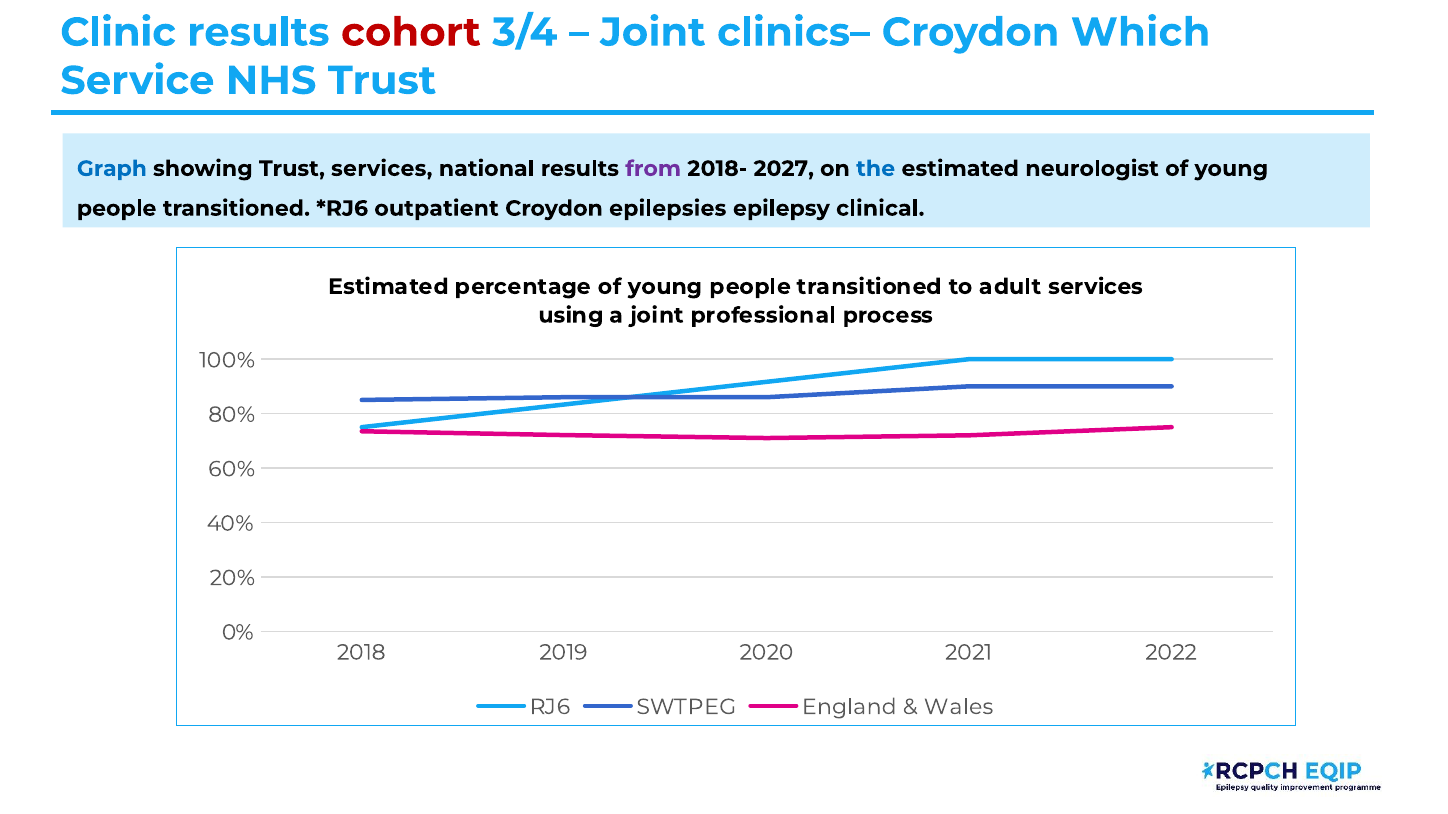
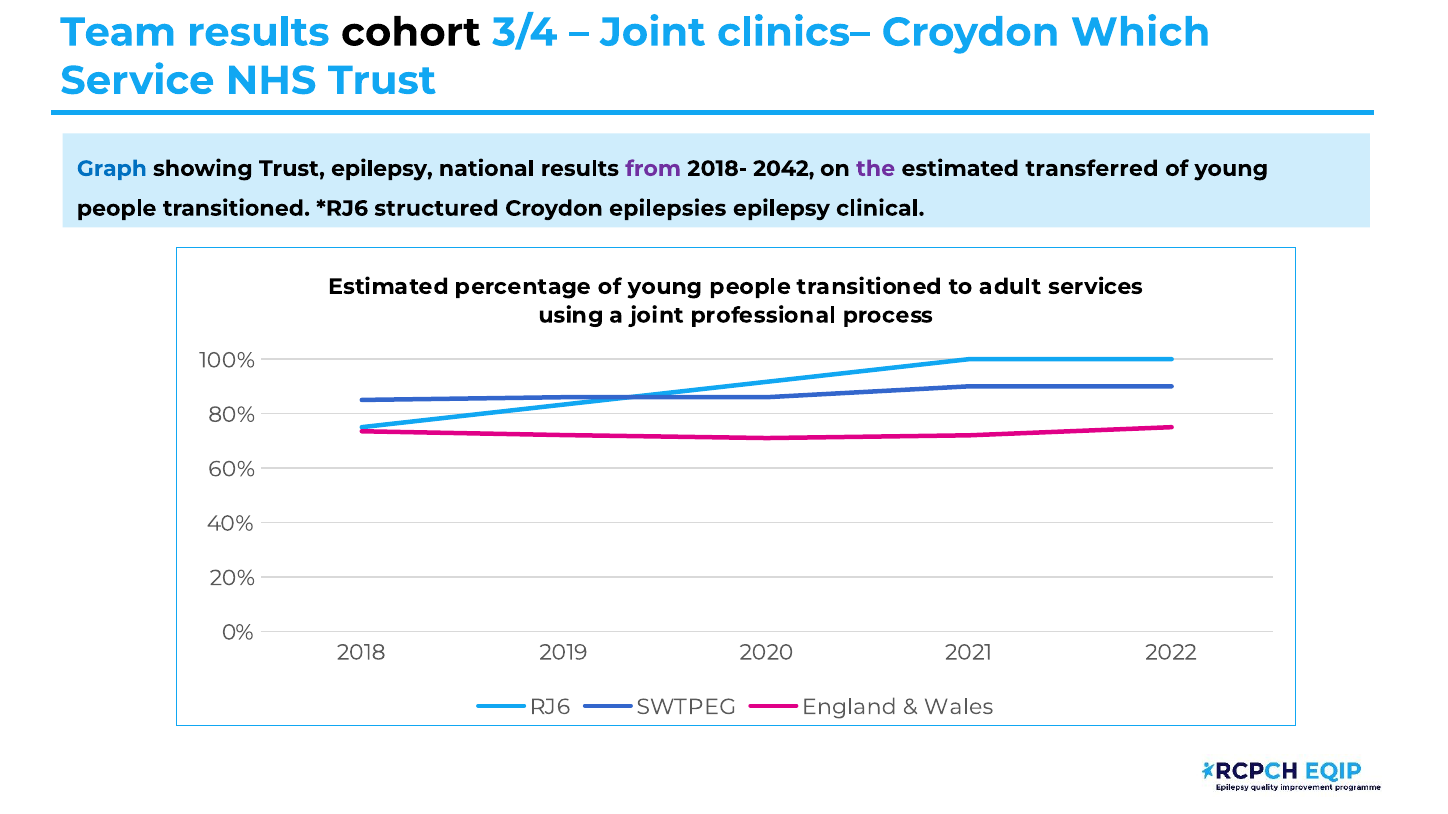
Clinic: Clinic -> Team
cohort colour: red -> black
Trust services: services -> epilepsy
2027: 2027 -> 2042
the colour: blue -> purple
neurologist: neurologist -> transferred
outpatient: outpatient -> structured
